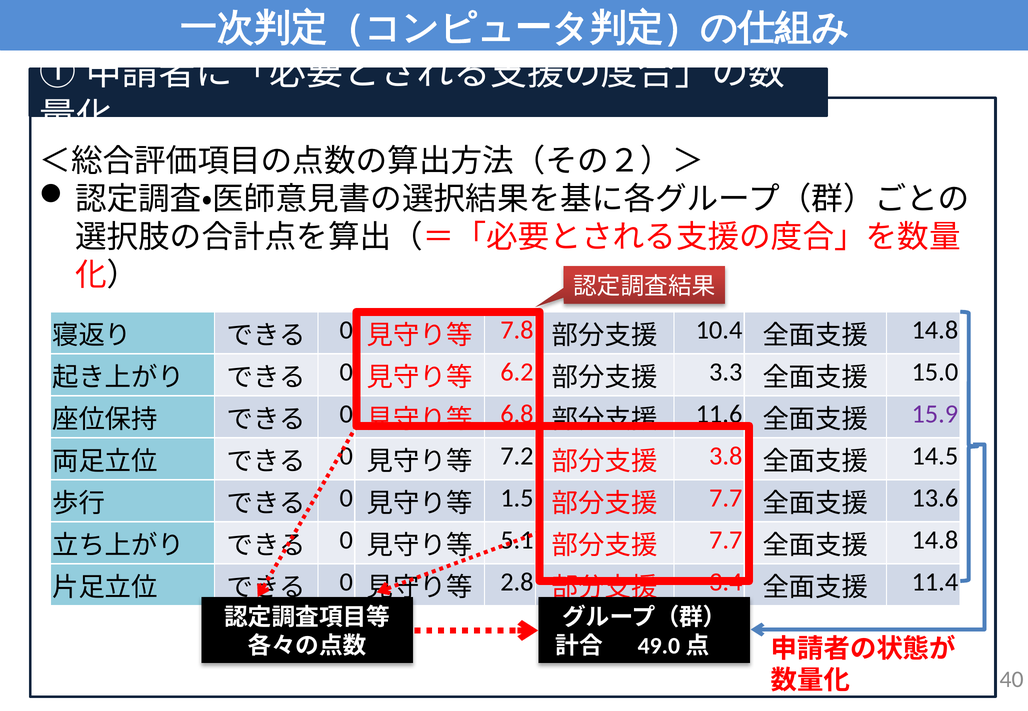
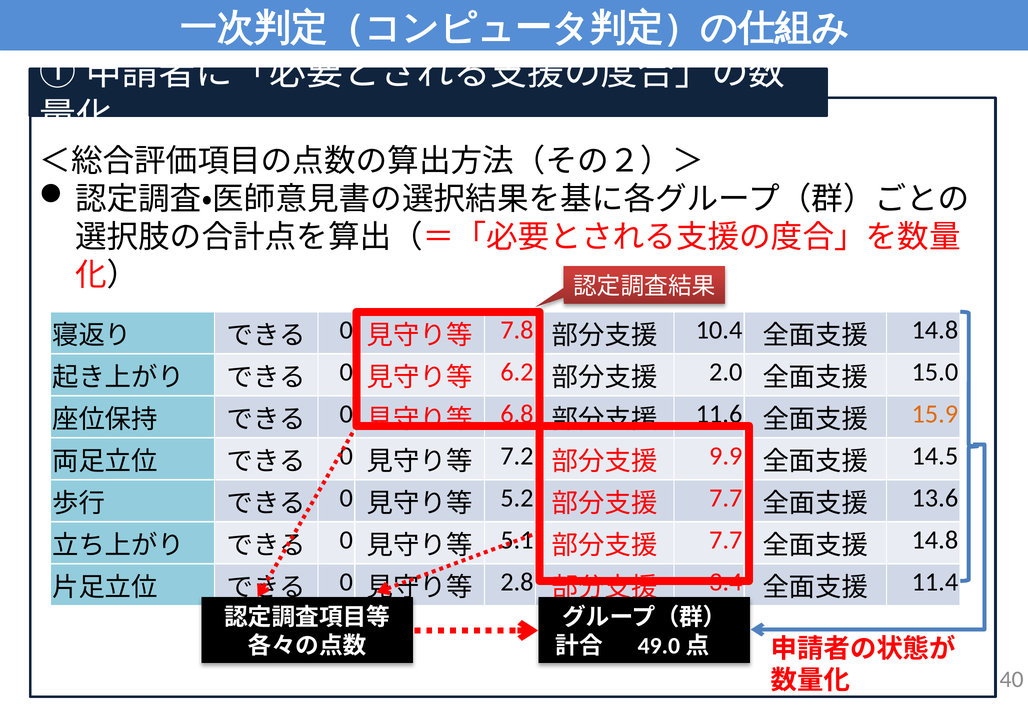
3.3: 3.3 -> 2.0
15.9 colour: purple -> orange
3.8: 3.8 -> 9.9
1.5: 1.5 -> 5.2
